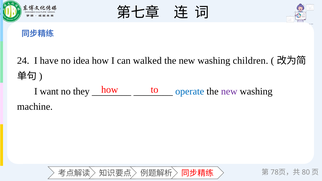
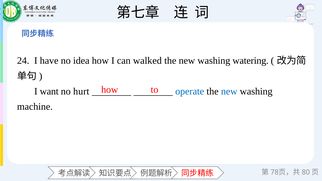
children: children -> watering
they: they -> hurt
new at (229, 91) colour: purple -> blue
